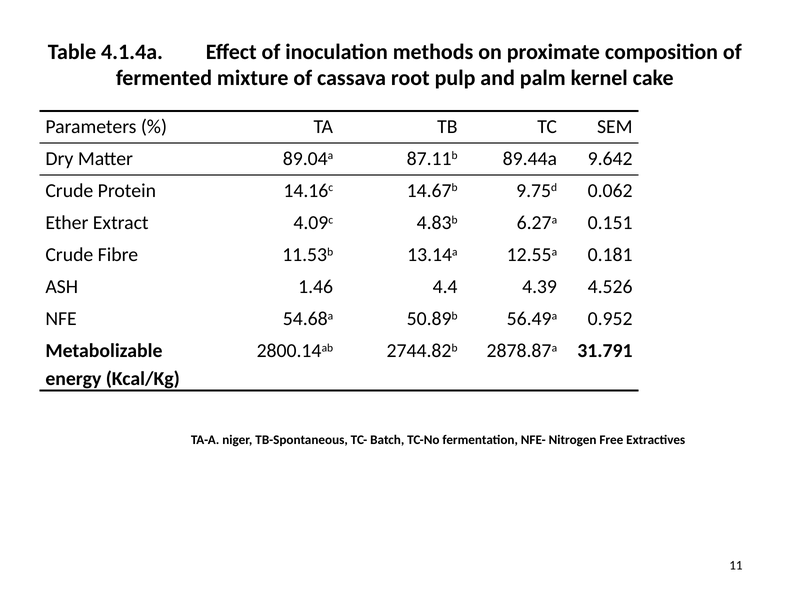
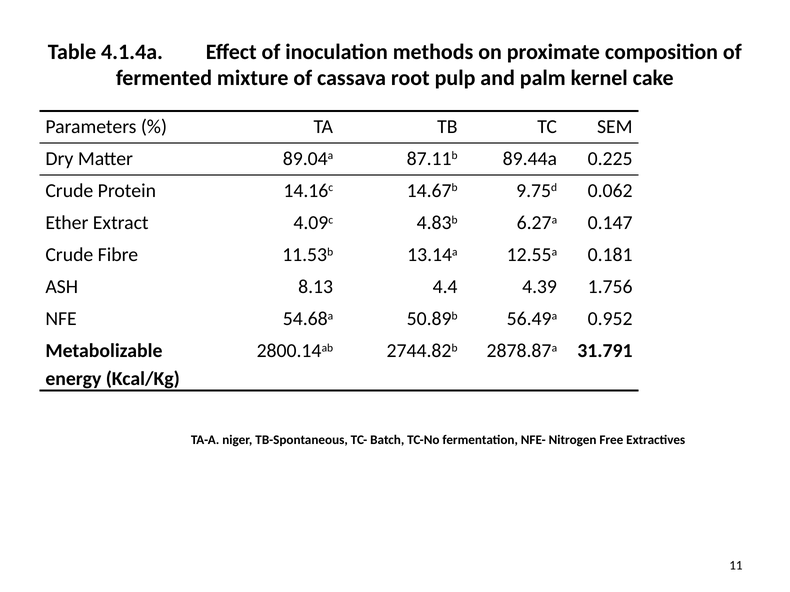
9.642: 9.642 -> 0.225
0.151: 0.151 -> 0.147
1.46: 1.46 -> 8.13
4.526: 4.526 -> 1.756
